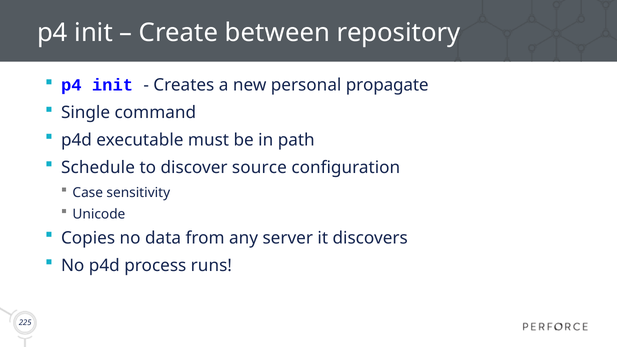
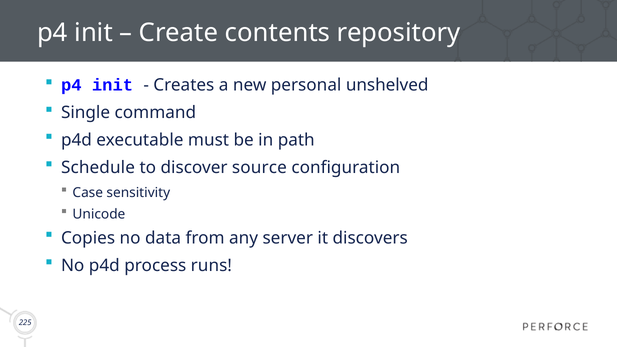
between: between -> contents
propagate: propagate -> unshelved
